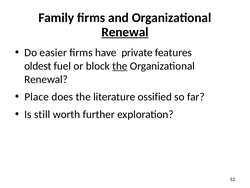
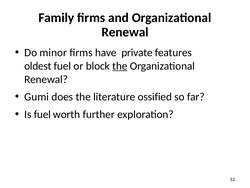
Renewal at (125, 32) underline: present -> none
easier: easier -> minor
Place: Place -> Gumi
Is still: still -> fuel
